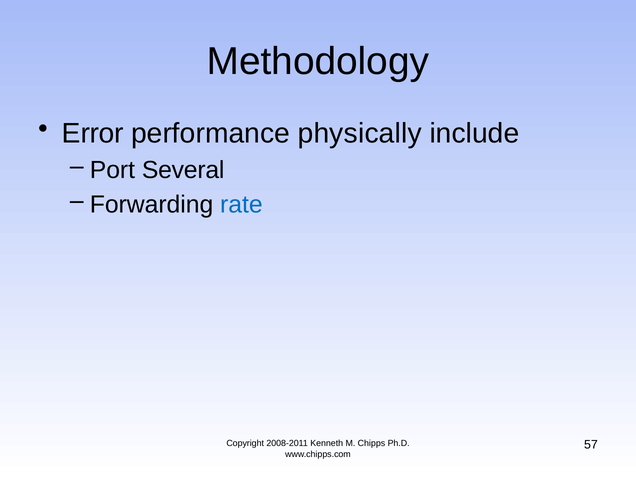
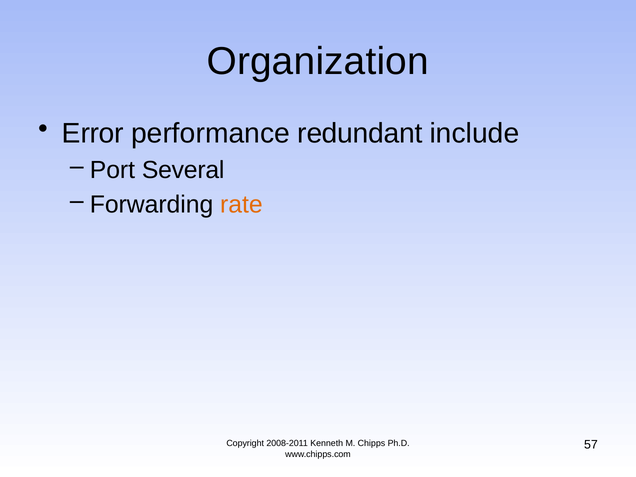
Methodology: Methodology -> Organization
physically: physically -> redundant
rate colour: blue -> orange
